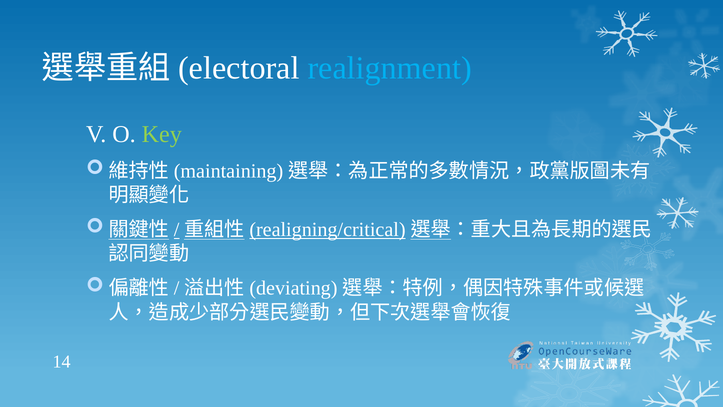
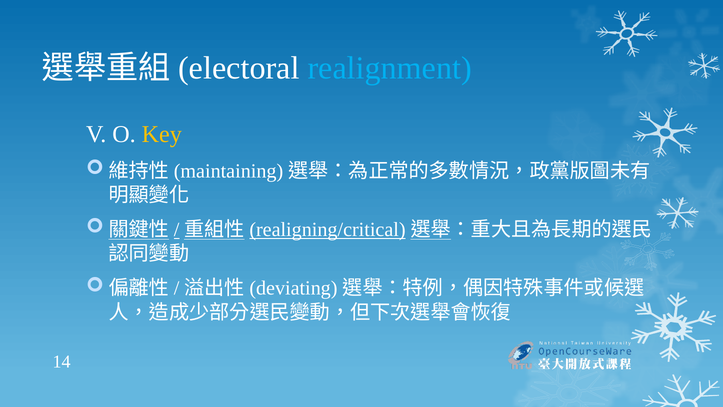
Key colour: light green -> yellow
